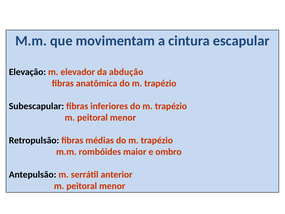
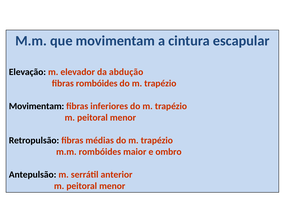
fibras anatômica: anatômica -> rombóides
Subescapular at (36, 106): Subescapular -> Movimentam
